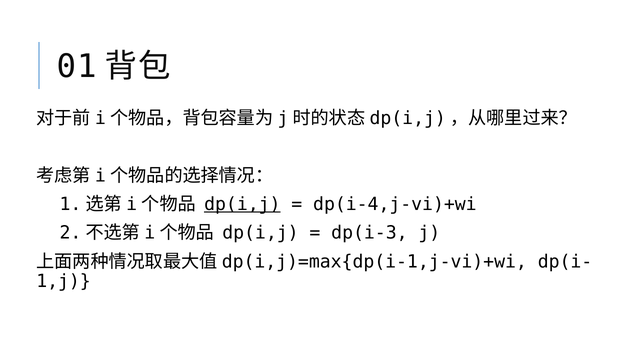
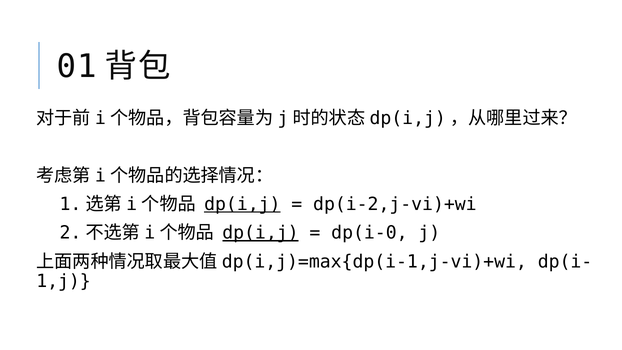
dp(i-4,j-vi)+wi: dp(i-4,j-vi)+wi -> dp(i-2,j-vi)+wi
dp(i,j at (260, 233) underline: none -> present
dp(i-3: dp(i-3 -> dp(i-0
